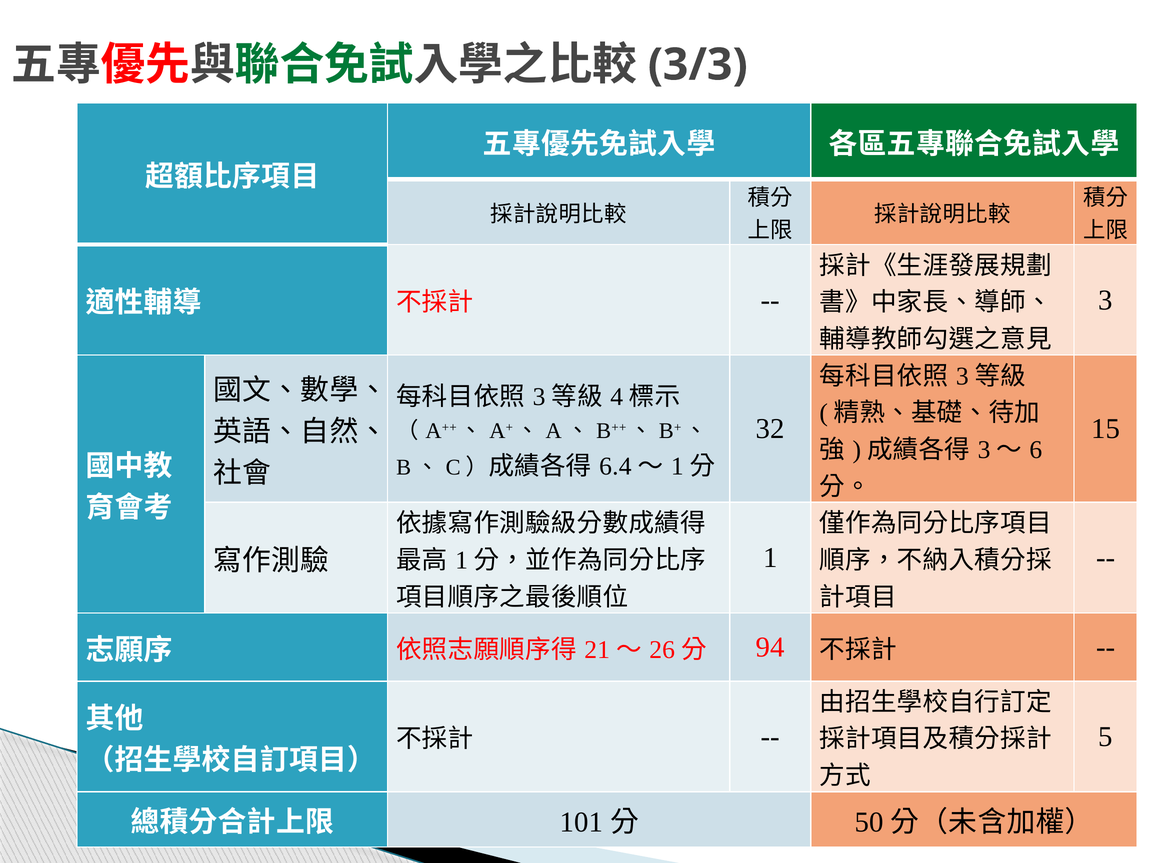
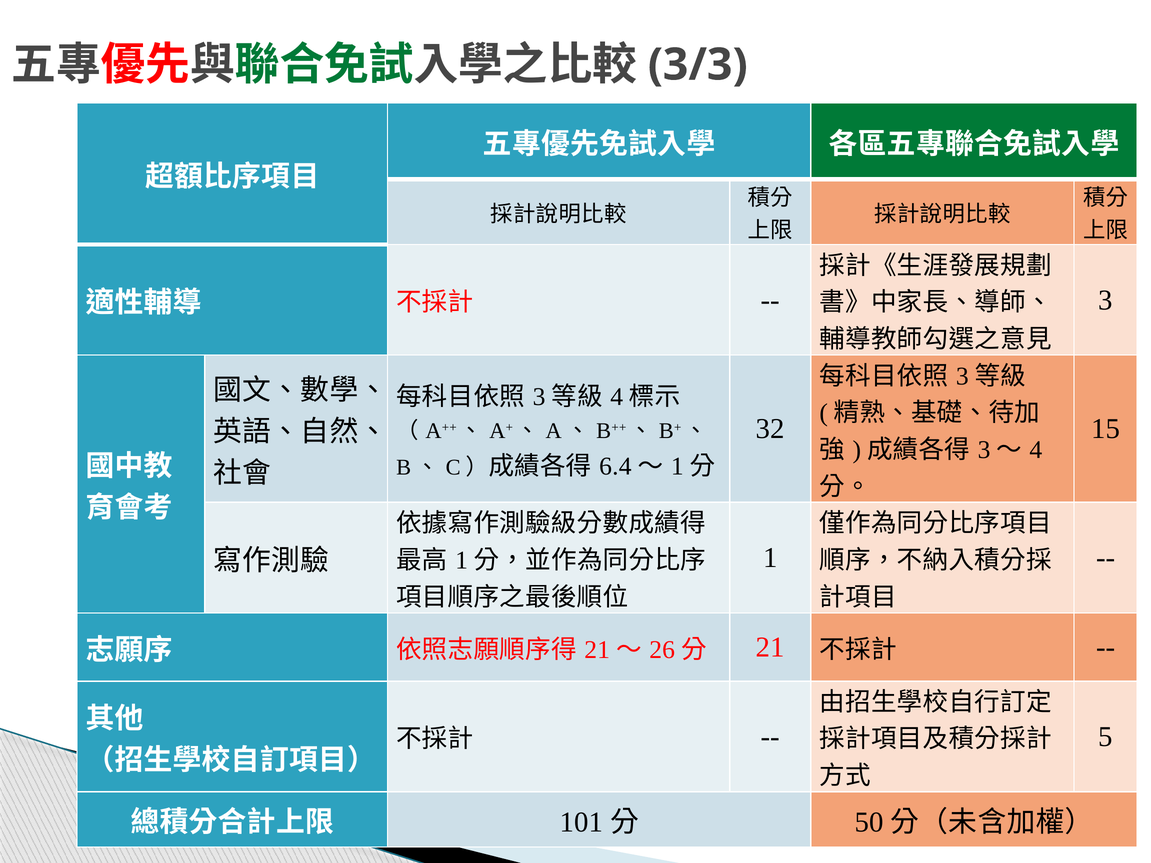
6: 6 -> 4
94: 94 -> 21
